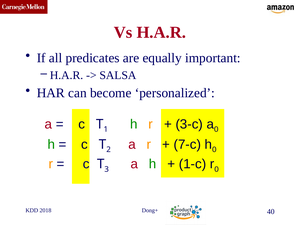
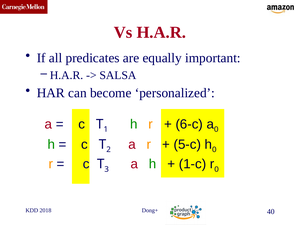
3-c: 3-c -> 6-c
7-c: 7-c -> 5-c
